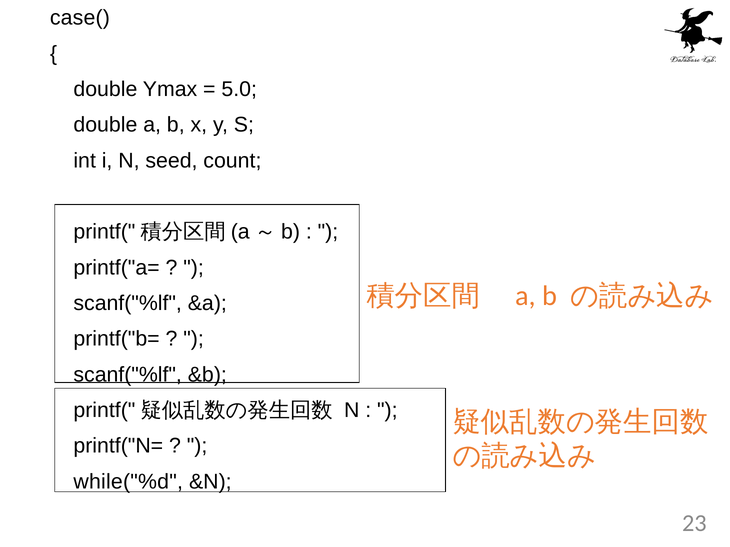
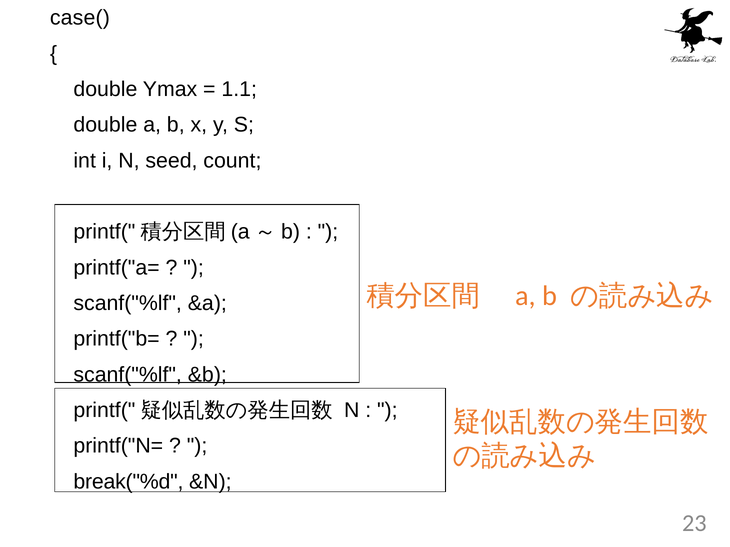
5.0: 5.0 -> 1.1
while("%d: while("%d -> break("%d
